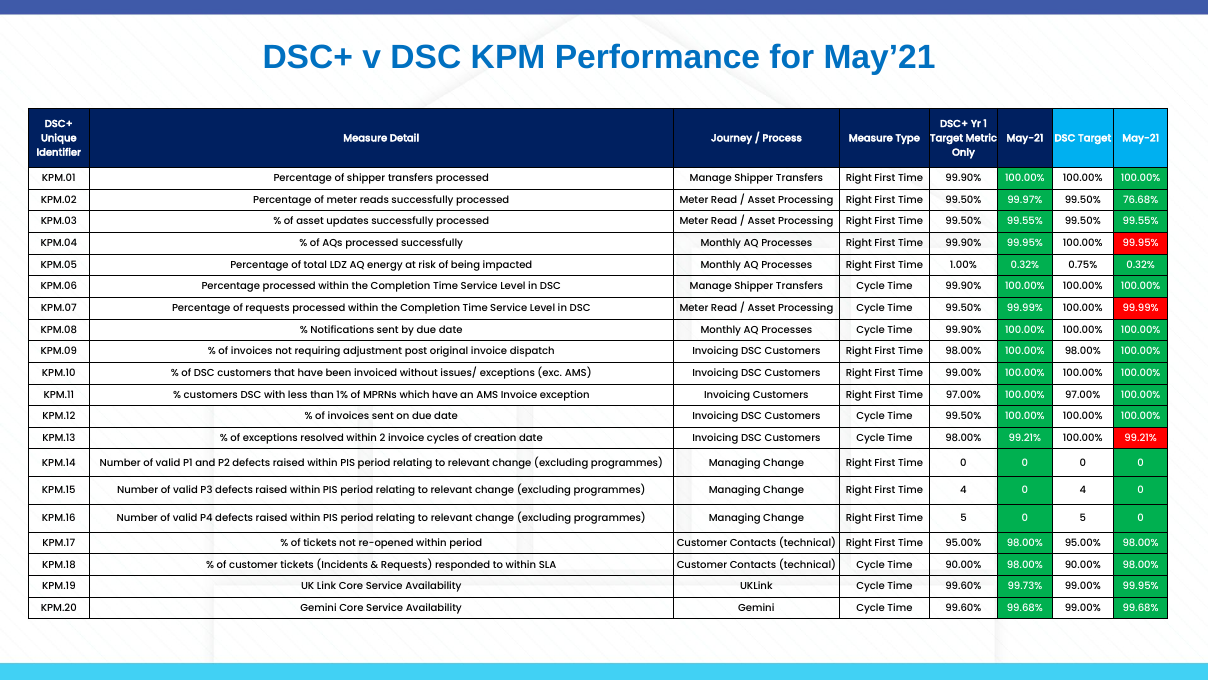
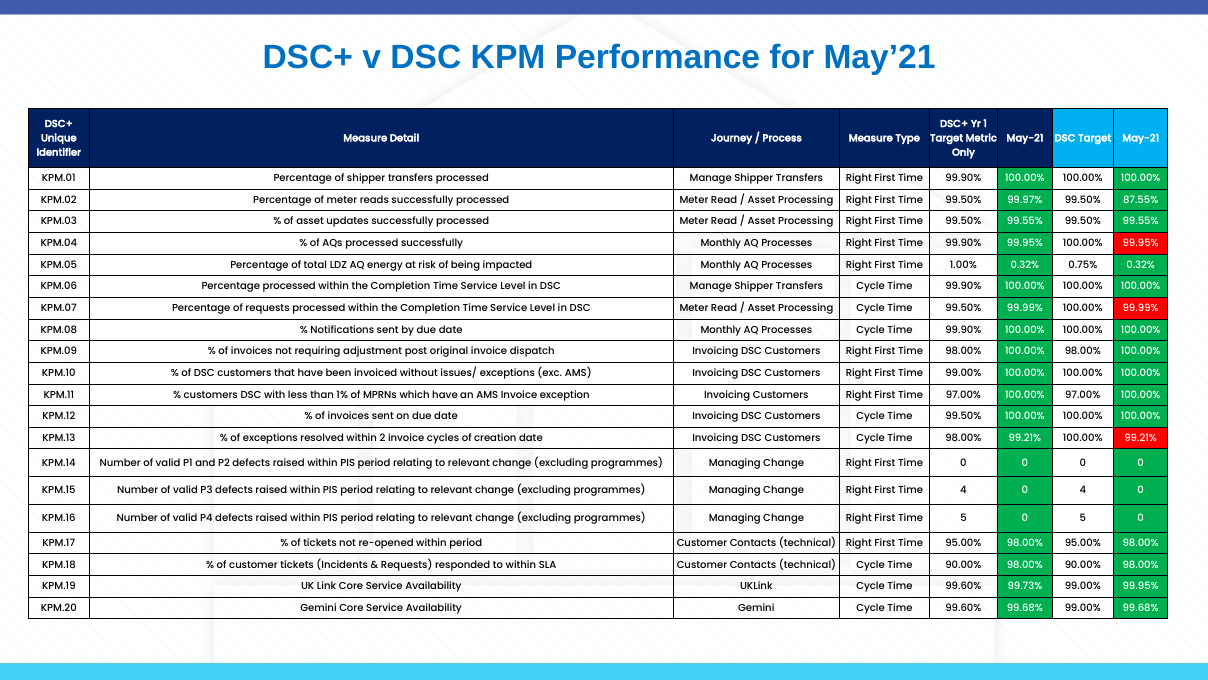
76.68%: 76.68% -> 87.55%
